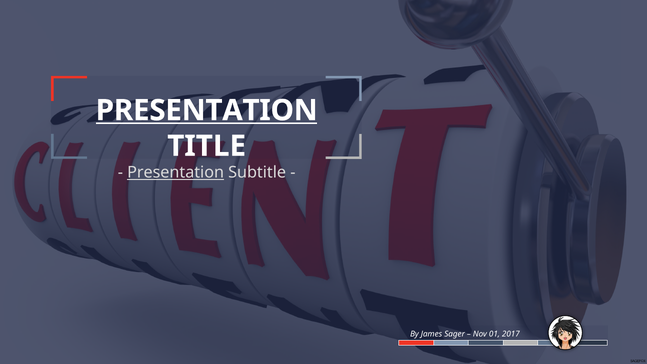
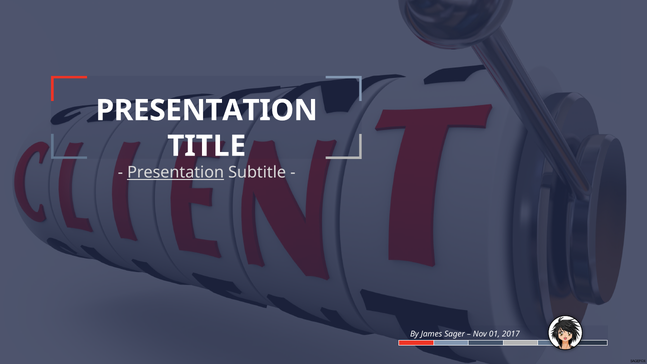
PRESENTATION at (207, 110) underline: present -> none
